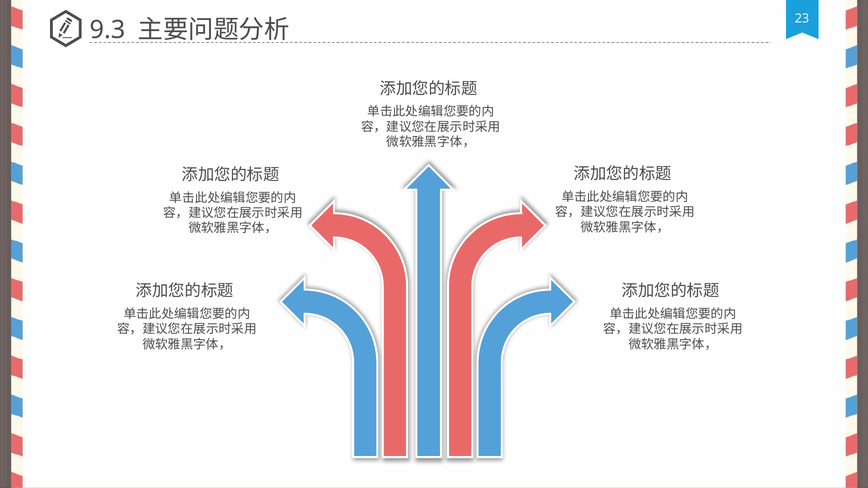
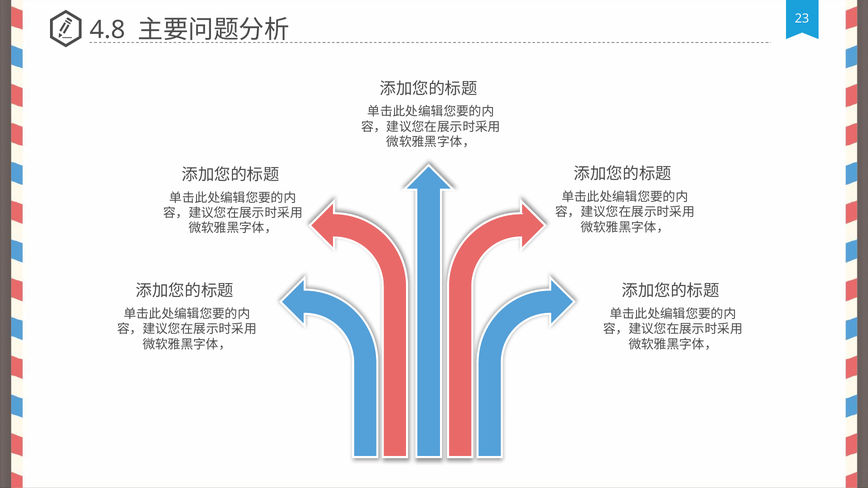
9.3: 9.3 -> 4.8
